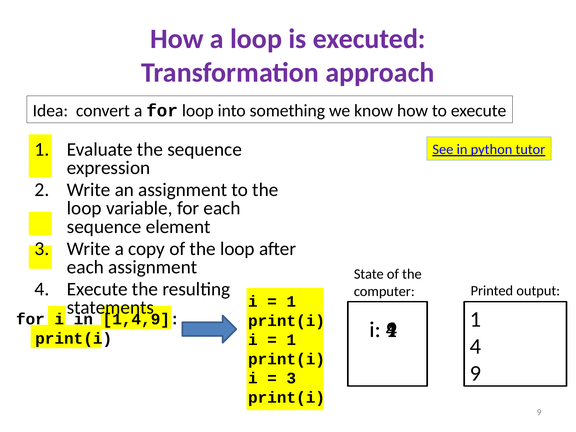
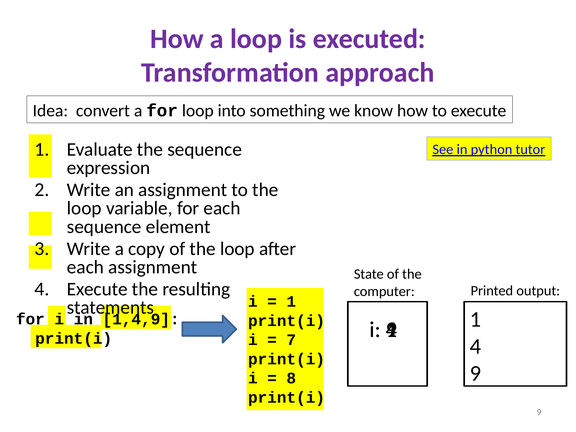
1 at (291, 340): 1 -> 7
3 at (291, 378): 3 -> 8
